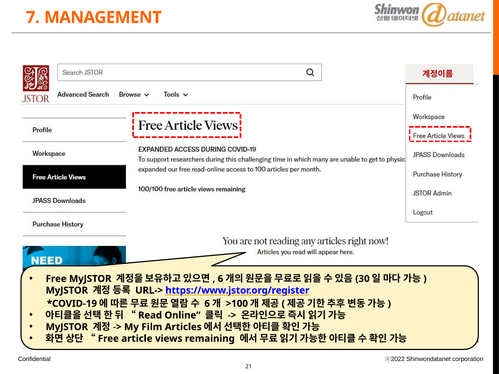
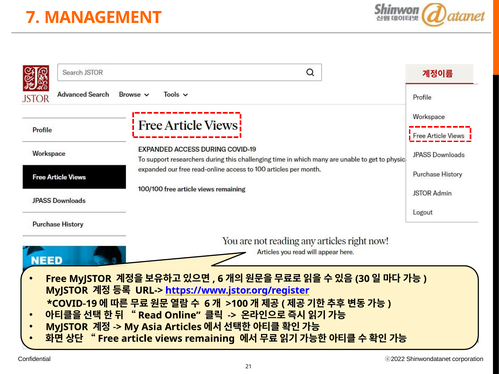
Film: Film -> Asia
